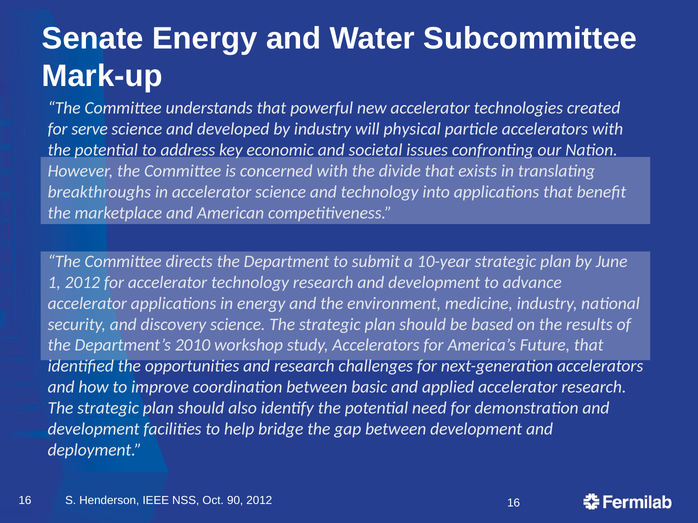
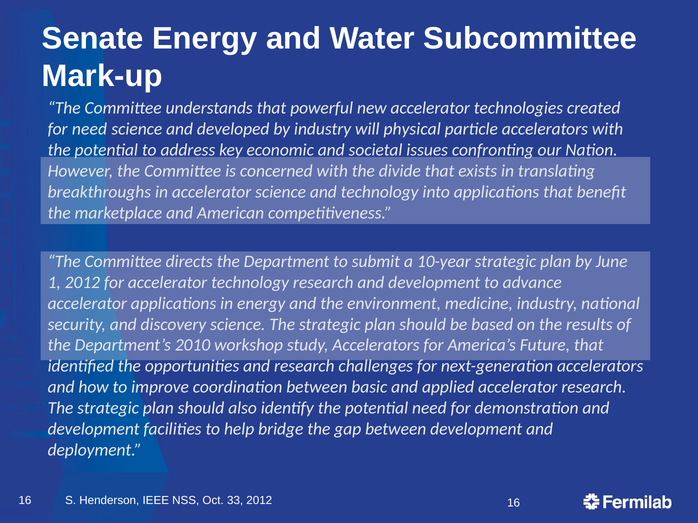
for serve: serve -> need
90: 90 -> 33
